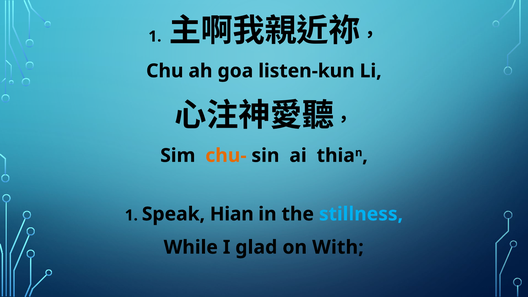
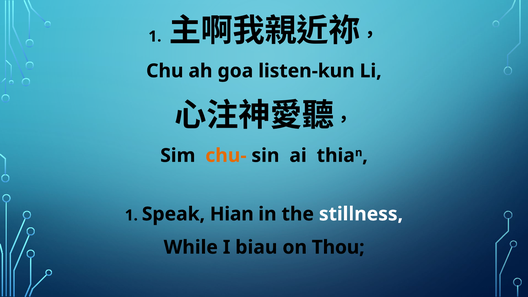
stillness colour: light blue -> white
glad: glad -> biau
With: With -> Thou
